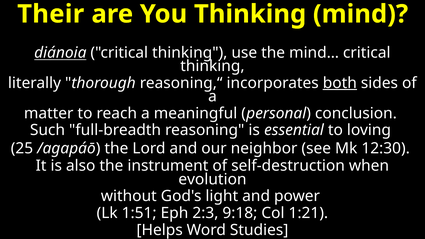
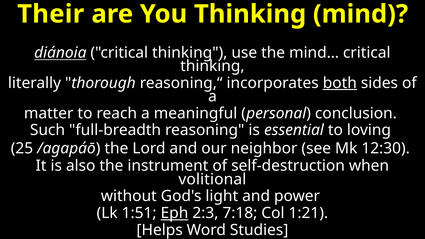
evolution: evolution -> volitional
Eph underline: none -> present
9:18: 9:18 -> 7:18
